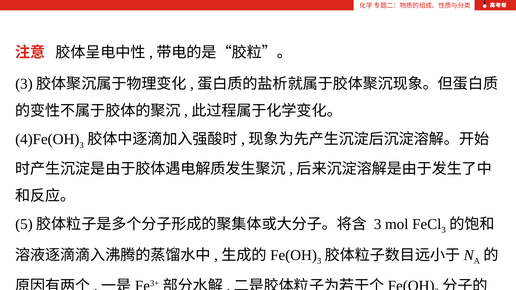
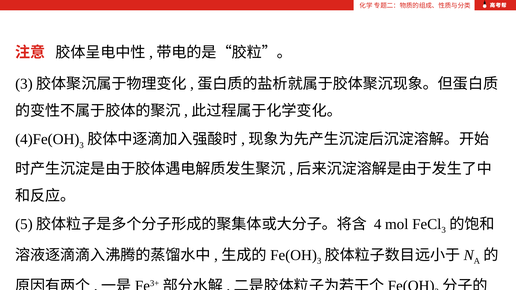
3 at (378, 224): 3 -> 4
